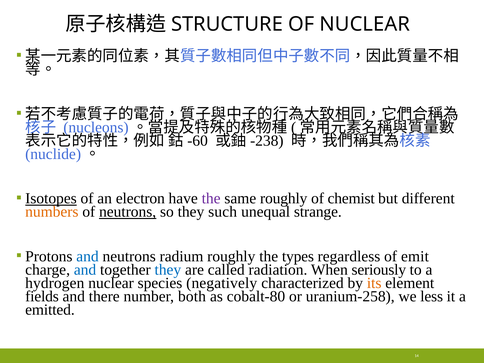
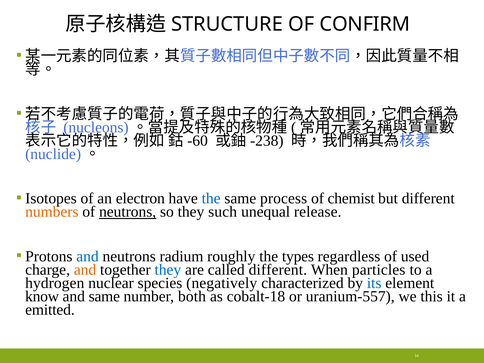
OF NUCLEAR: NUCLEAR -> CONFIRM
Isotopes underline: present -> none
the at (211, 199) colour: purple -> blue
same roughly: roughly -> process
strange: strange -> release
emit: emit -> used
and at (85, 270) colour: blue -> orange
called radiation: radiation -> different
seriously: seriously -> particles
its colour: orange -> blue
fields: fields -> know
and there: there -> same
cobalt-80: cobalt-80 -> cobalt-18
uranium-258: uranium-258 -> uranium-557
less: less -> this
